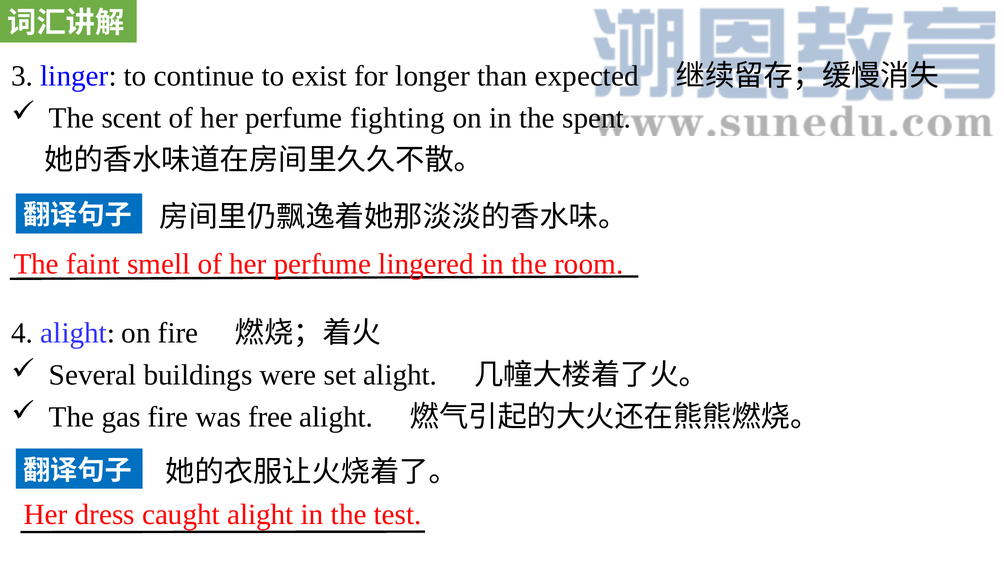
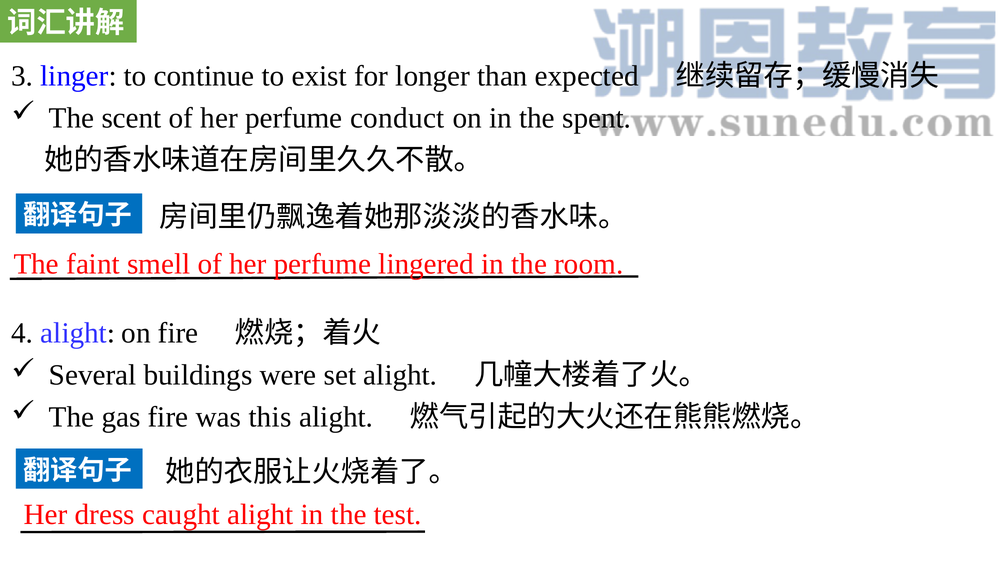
fighting: fighting -> conduct
free: free -> this
